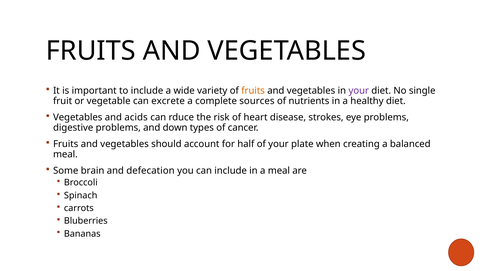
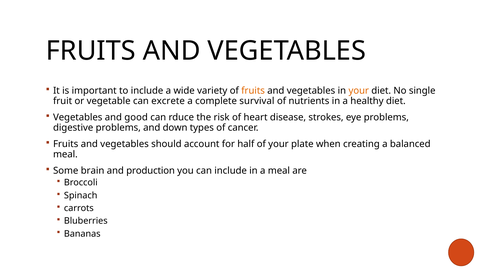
your at (359, 91) colour: purple -> orange
sources: sources -> survival
acids: acids -> good
defecation: defecation -> production
